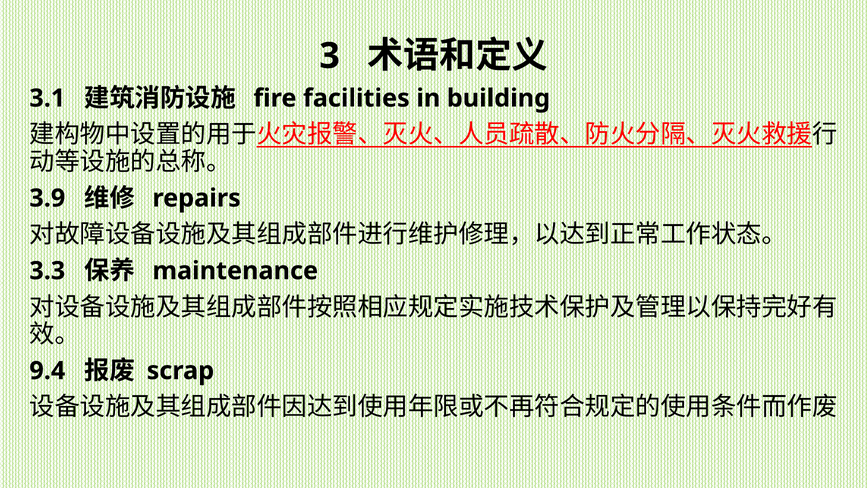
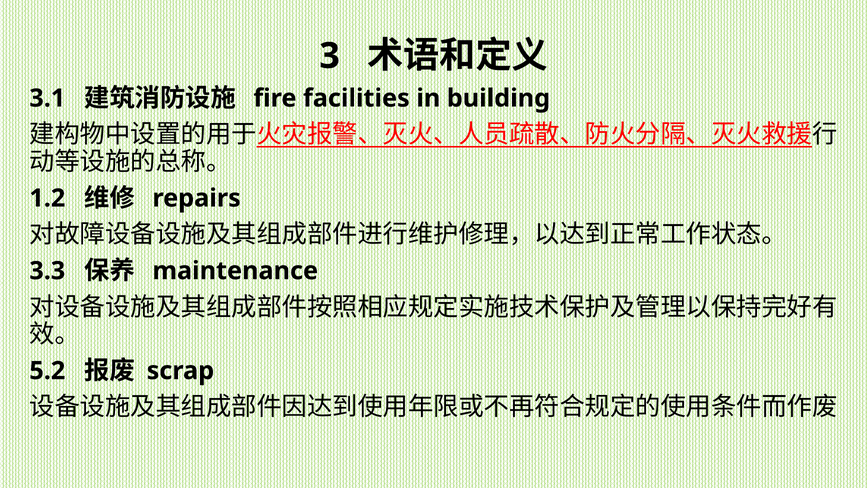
3.9: 3.9 -> 1.2
9.4: 9.4 -> 5.2
